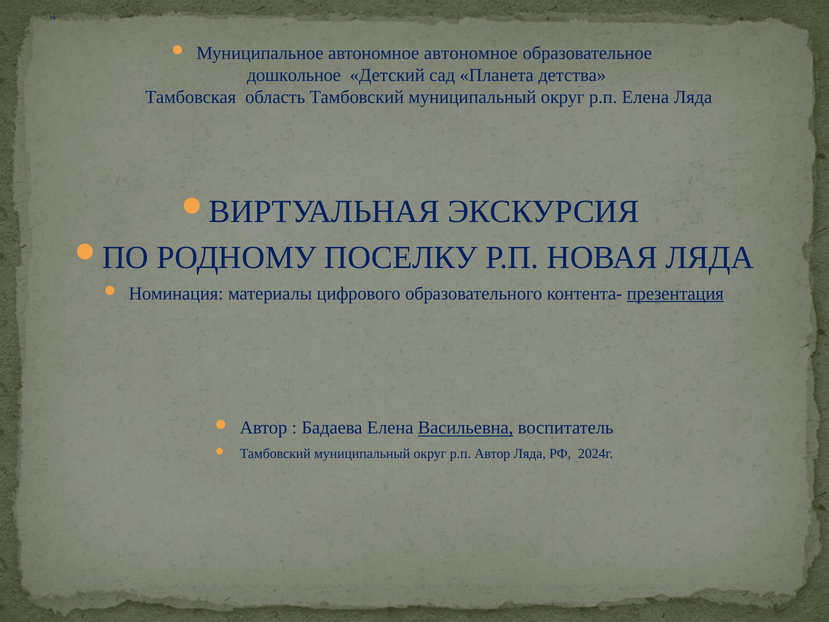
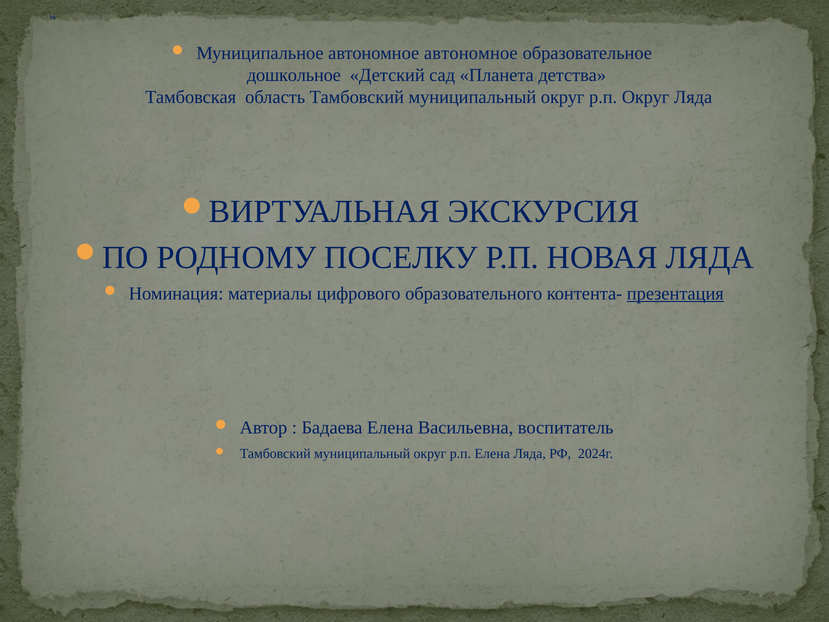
р.п Елена: Елена -> Округ
Васильевна underline: present -> none
р.п Автор: Автор -> Елена
